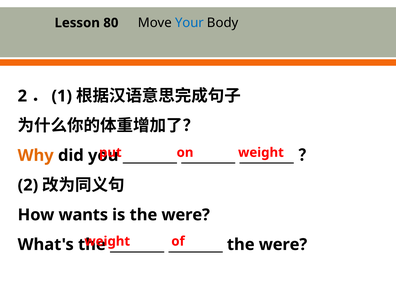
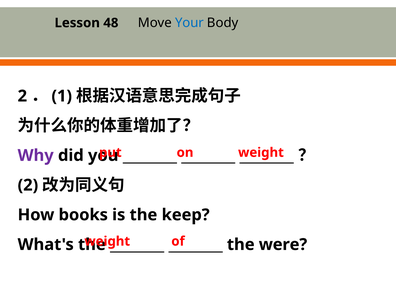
80: 80 -> 48
Why colour: orange -> purple
wants: wants -> books
is the were: were -> keep
